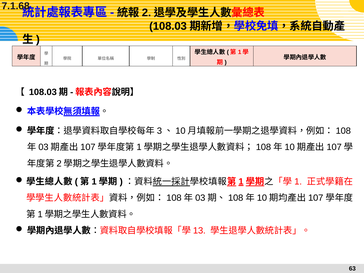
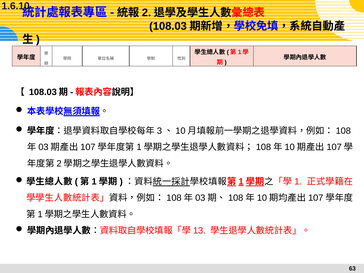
7.1.68: 7.1.68 -> 1.6.10
